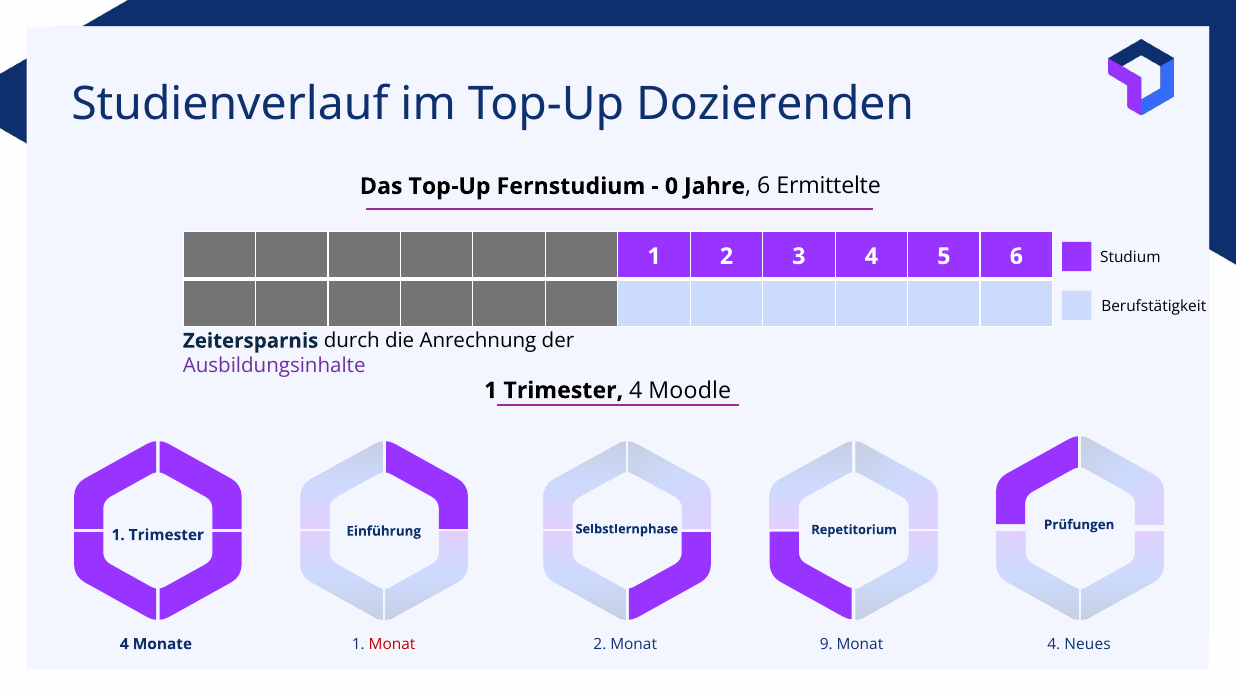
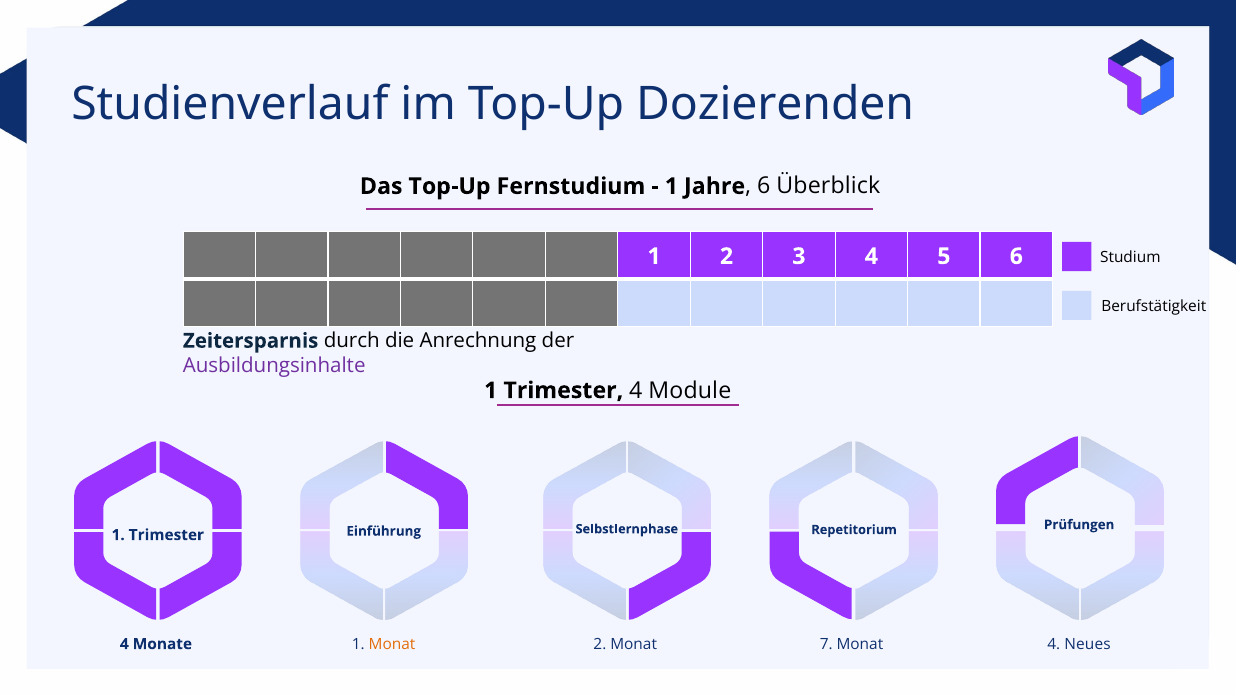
0 at (671, 186): 0 -> 1
Ermittelte: Ermittelte -> Überblick
Moodle: Moodle -> Module
Monat at (392, 645) colour: red -> orange
9: 9 -> 7
